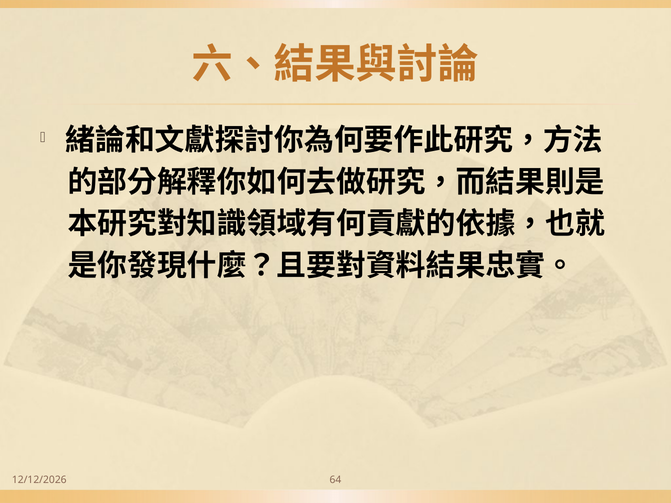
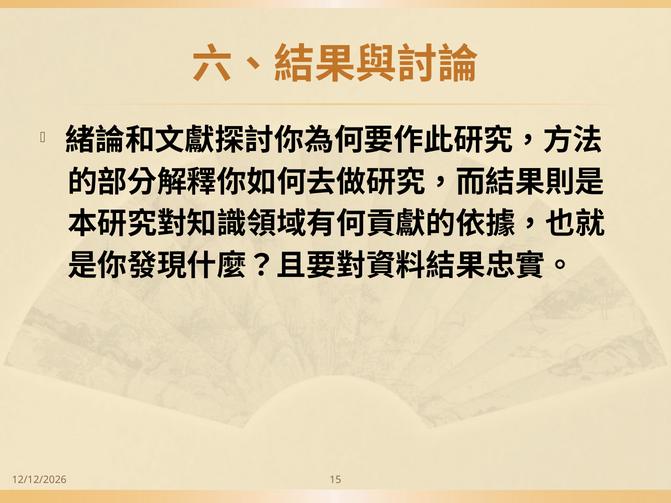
64: 64 -> 15
